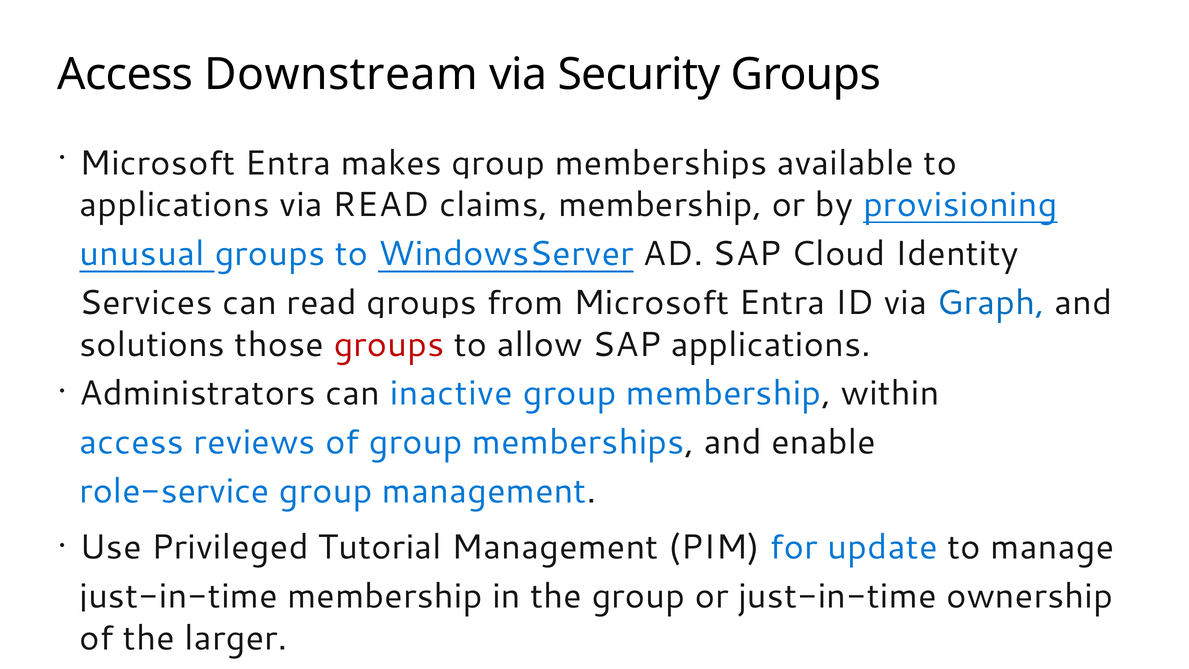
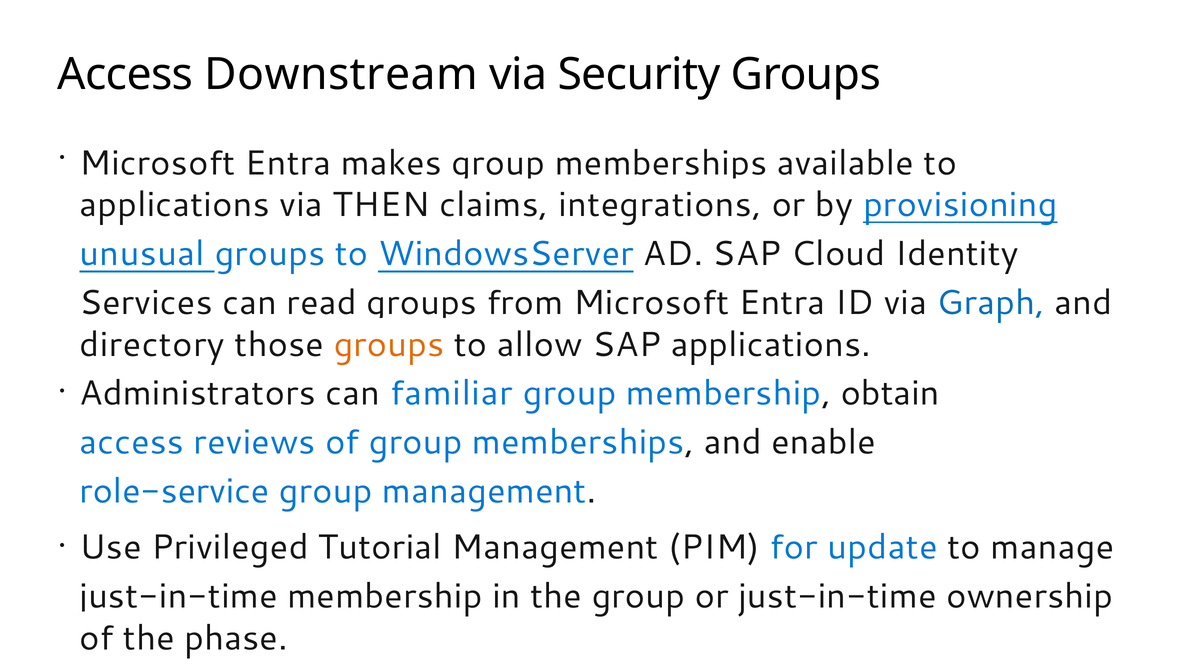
via READ: READ -> THEN
claims membership: membership -> integrations
solutions: solutions -> directory
groups at (389, 345) colour: red -> orange
inactive: inactive -> familiar
within: within -> obtain
larger: larger -> phase
